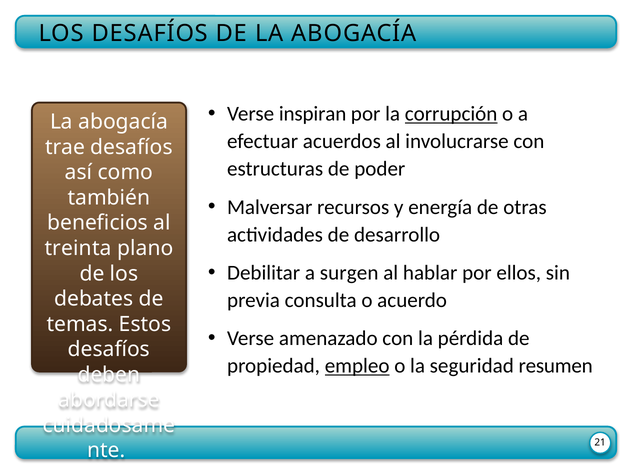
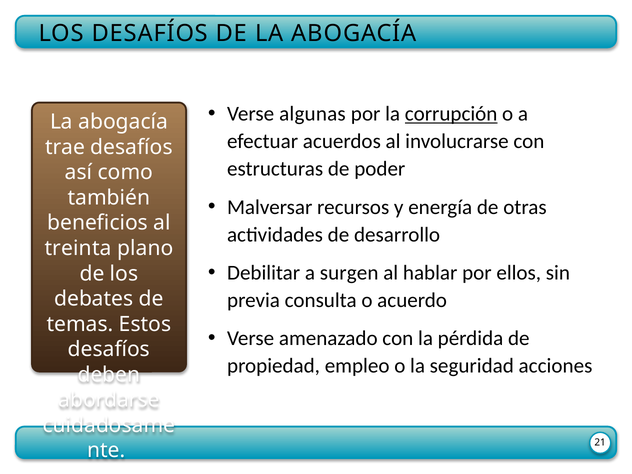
inspiran: inspiran -> algunas
empleo underline: present -> none
resumen: resumen -> acciones
